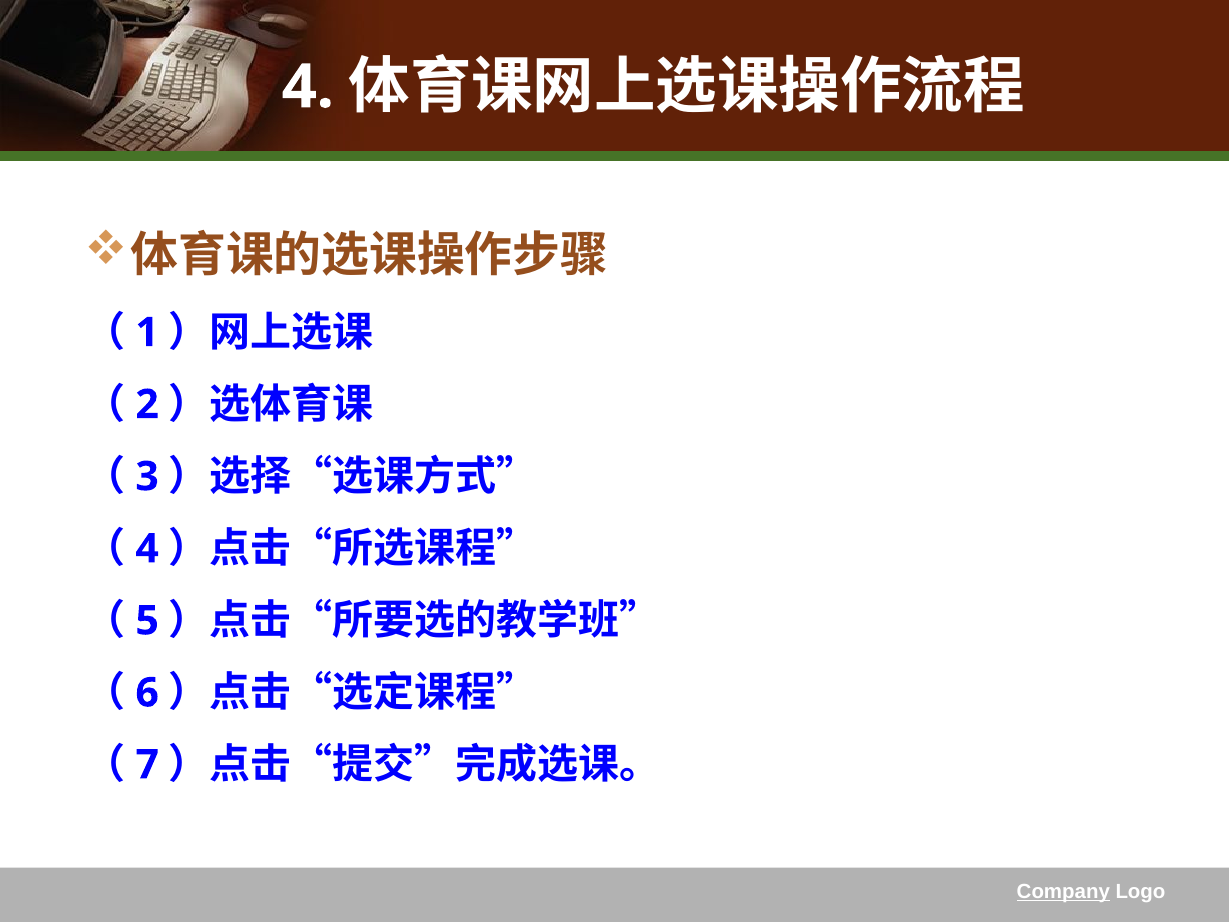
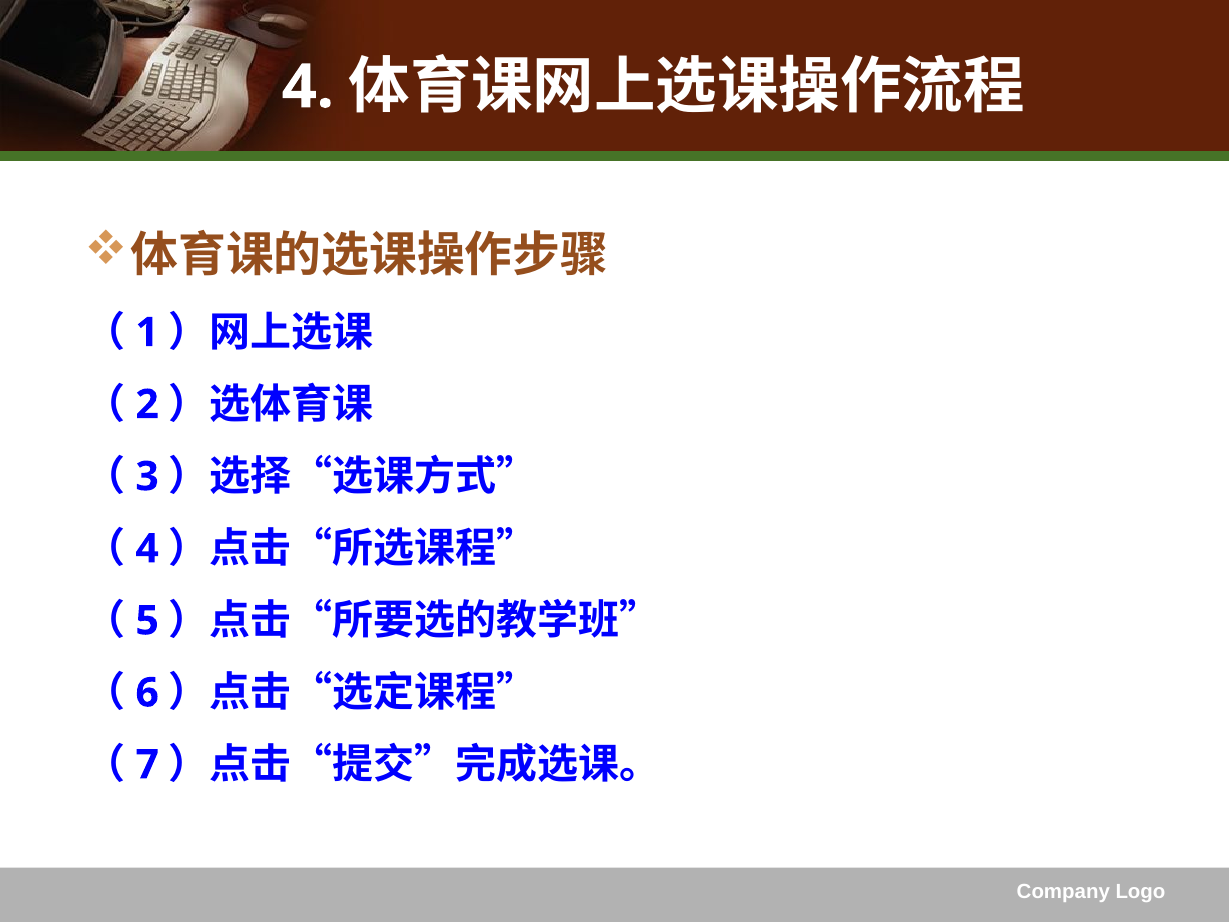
Company underline: present -> none
